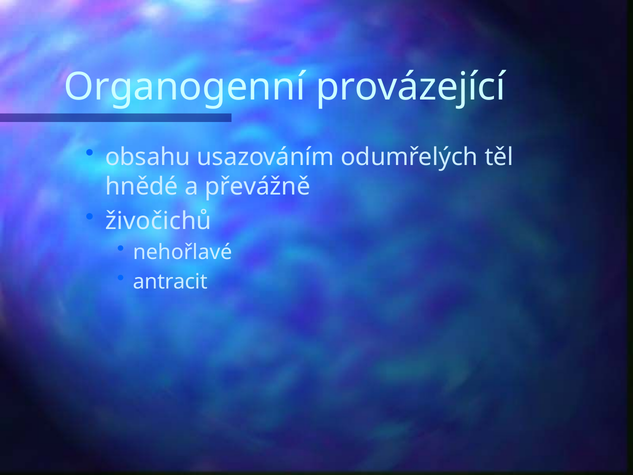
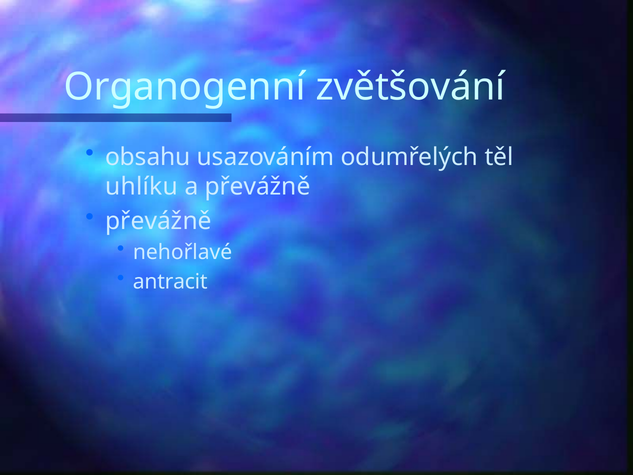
provázející: provázející -> zvětšování
hnědé: hnědé -> uhlíku
živočichů at (158, 221): živočichů -> převážně
